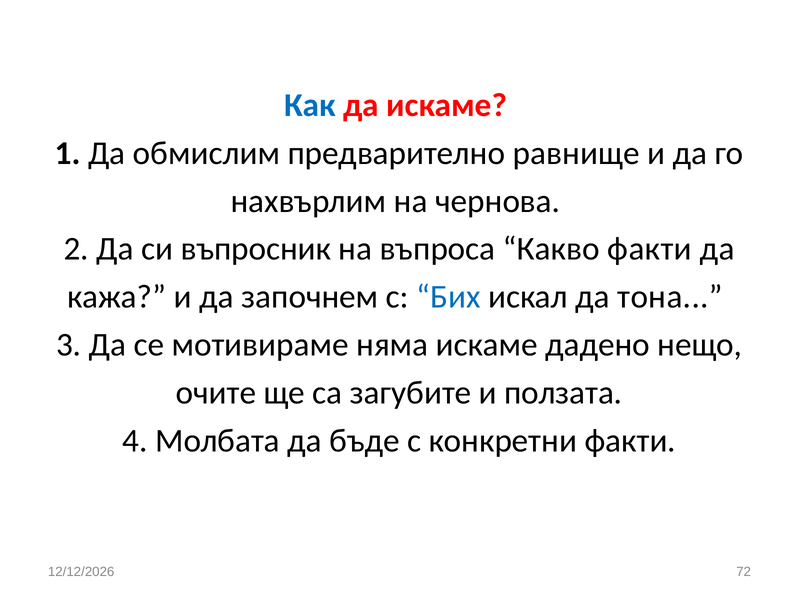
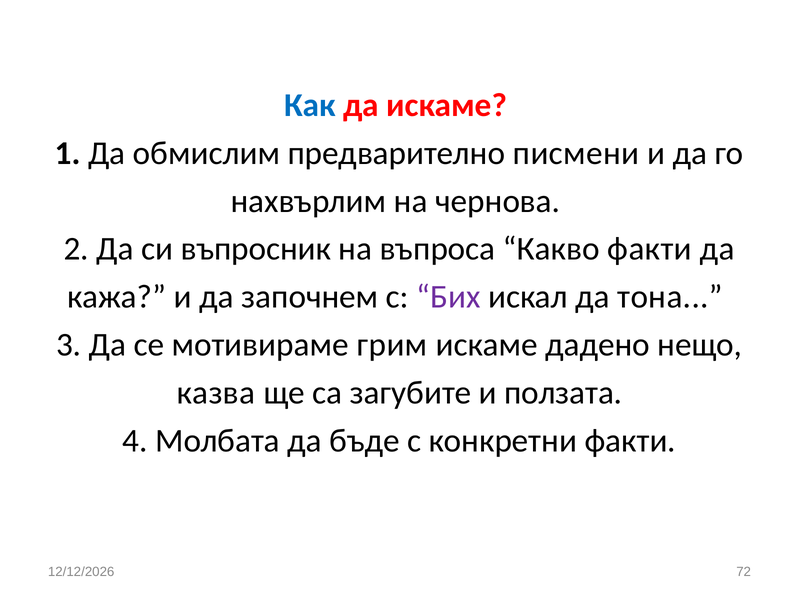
равнище: равнище -> писмени
Бих colour: blue -> purple
няма: няма -> грим
очите: очите -> казва
